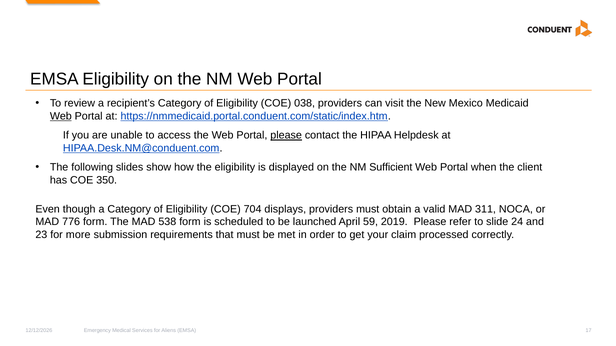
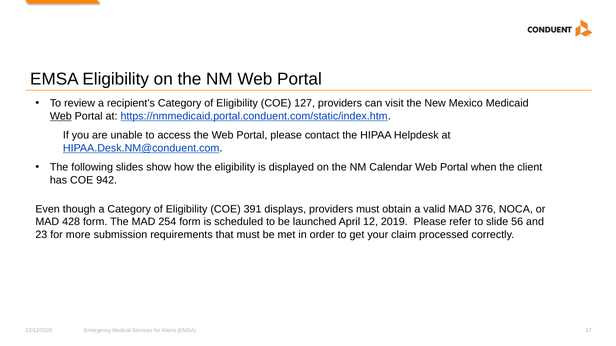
038: 038 -> 127
please at (286, 136) underline: present -> none
Sufficient: Sufficient -> Calendar
350: 350 -> 942
704: 704 -> 391
311: 311 -> 376
776: 776 -> 428
538: 538 -> 254
59: 59 -> 12
24: 24 -> 56
